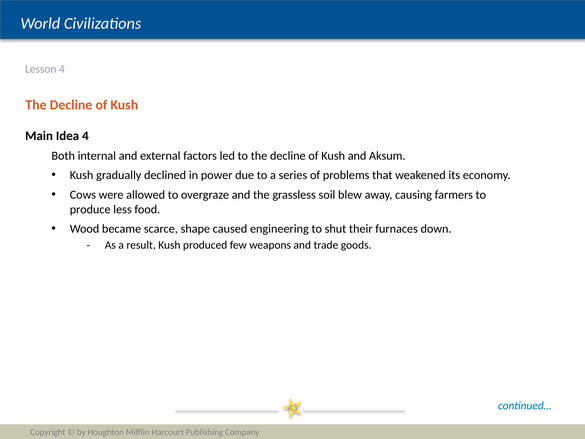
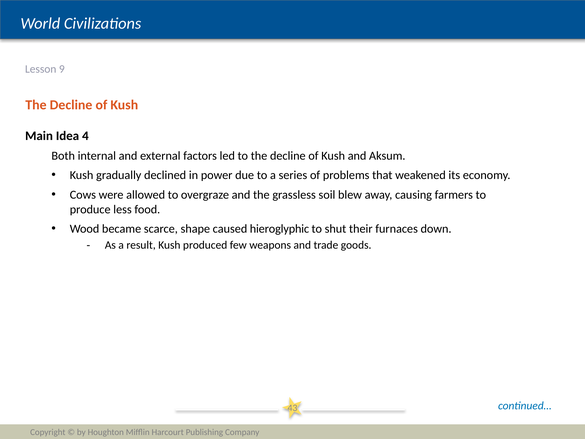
Lesson 4: 4 -> 9
engineering: engineering -> hieroglyphic
